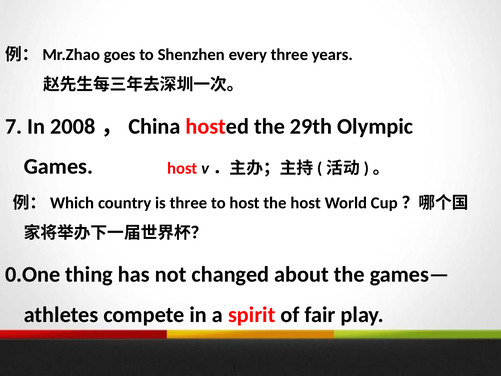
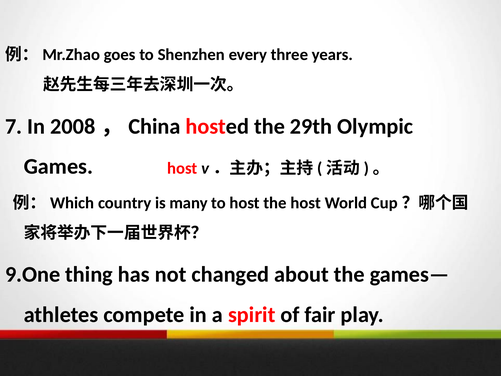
is three: three -> many
0.One: 0.One -> 9.One
